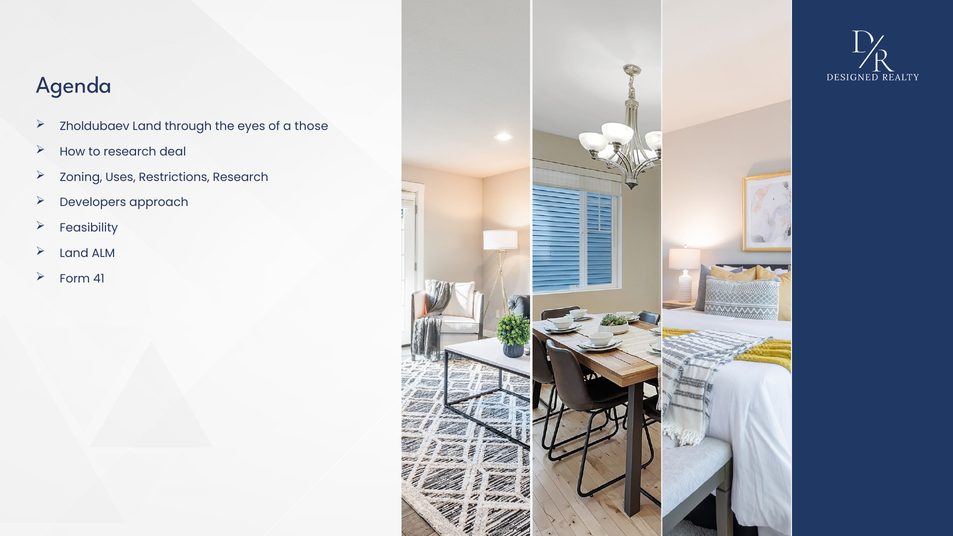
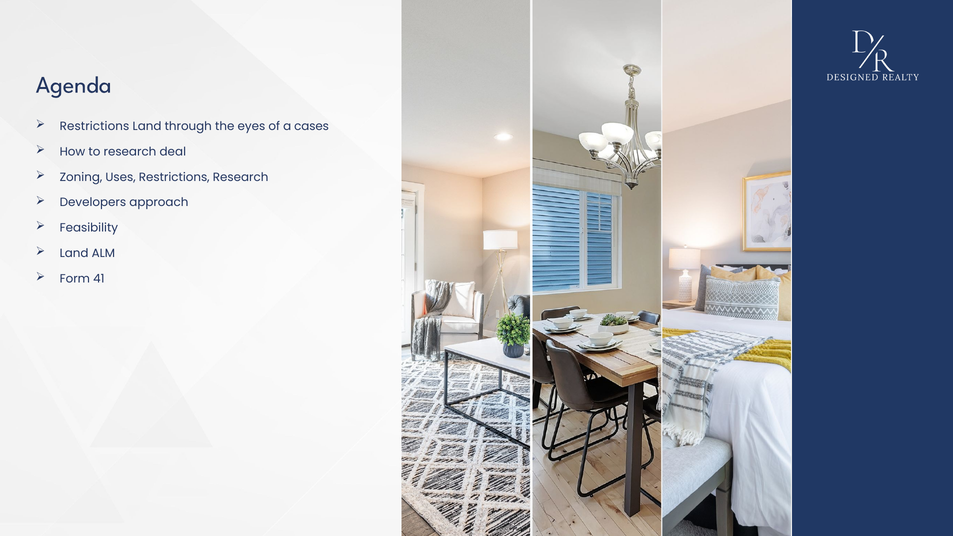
Zholdubaev at (95, 126): Zholdubaev -> Restrictions
those: those -> cases
